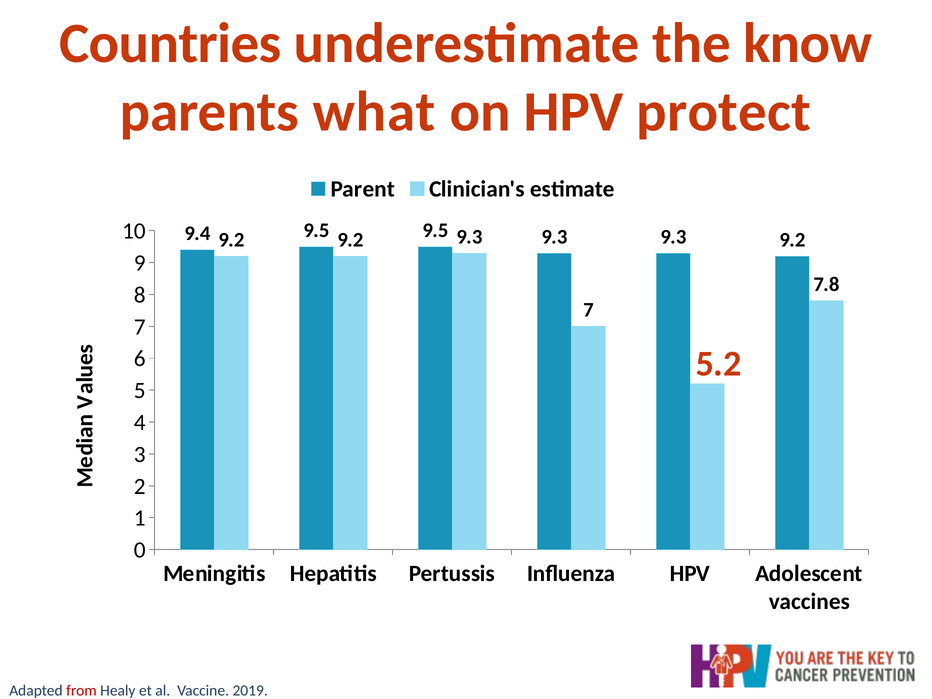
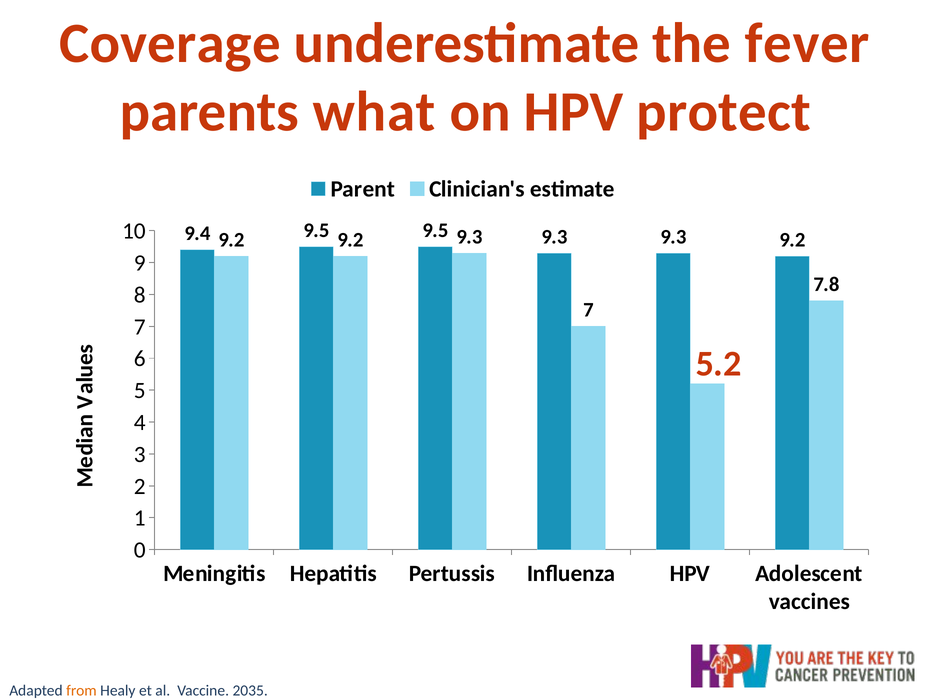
Countries: Countries -> Coverage
know: know -> fever
from colour: red -> orange
2019: 2019 -> 2035
